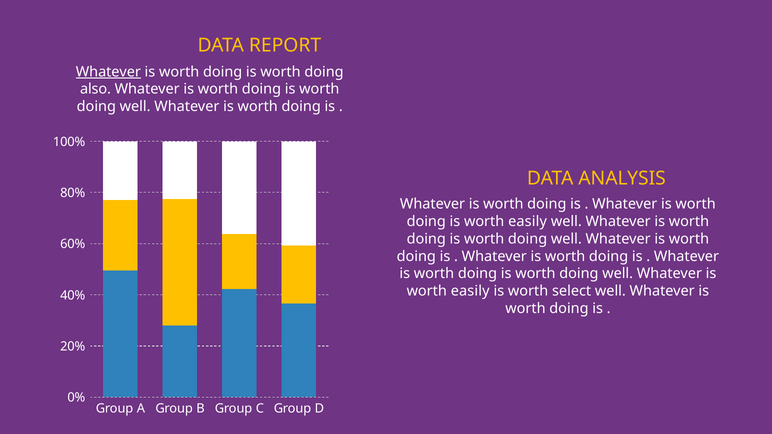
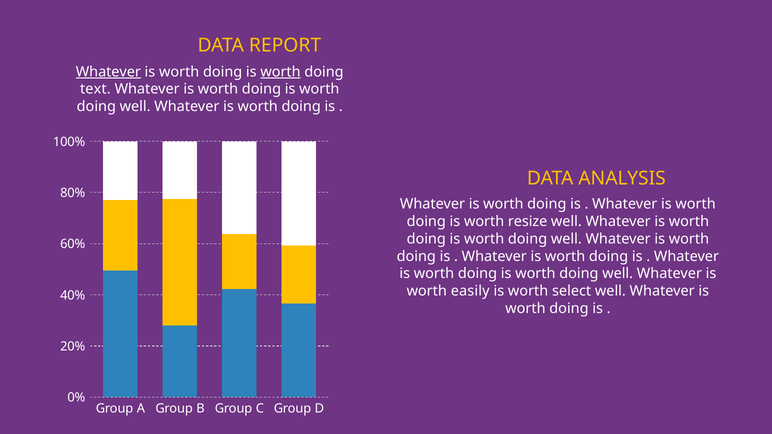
worth at (281, 72) underline: none -> present
also: also -> text
doing is worth easily: easily -> resize
